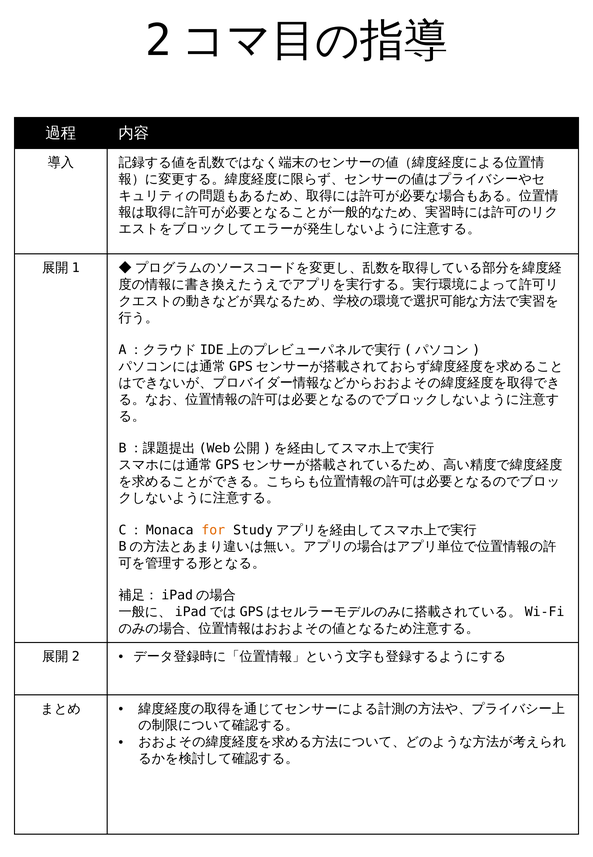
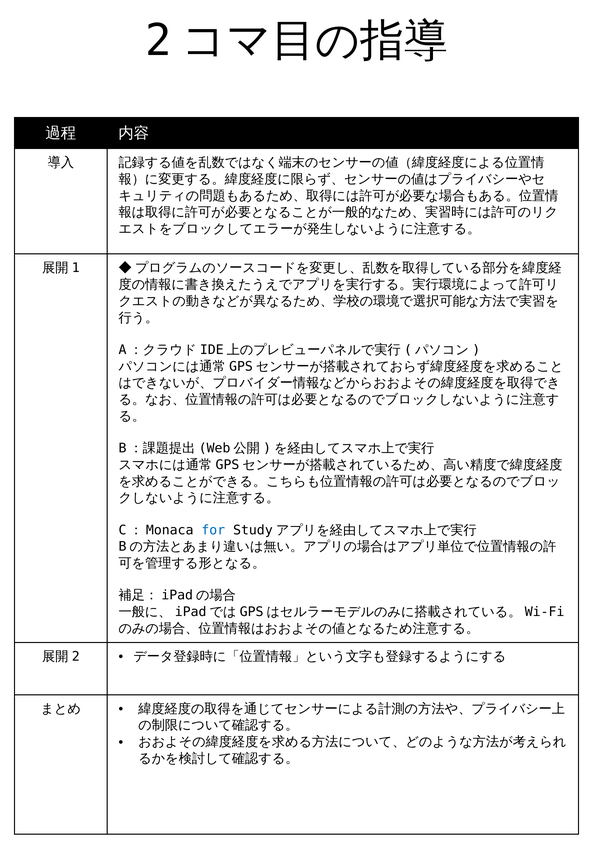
for colour: orange -> blue
